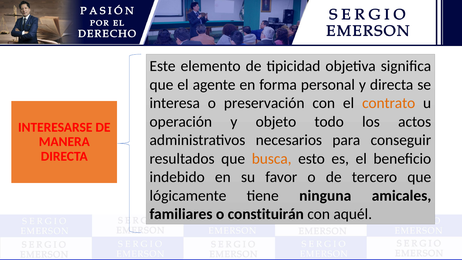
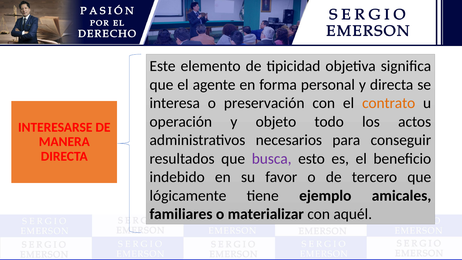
busca colour: orange -> purple
ninguna: ninguna -> ejemplo
constituirán: constituirán -> materializar
